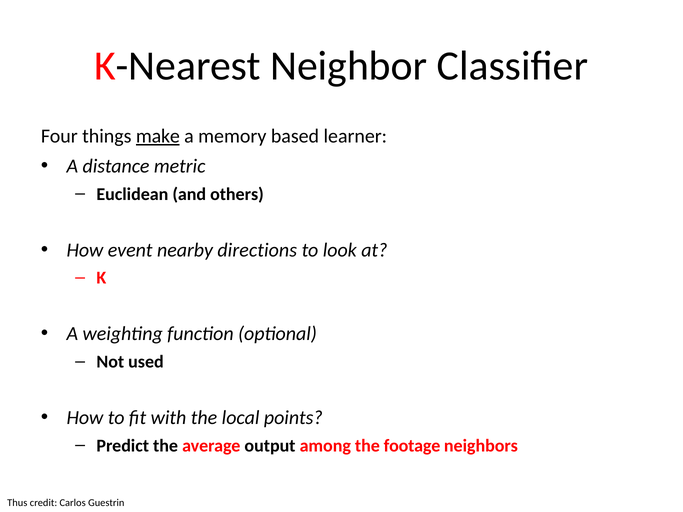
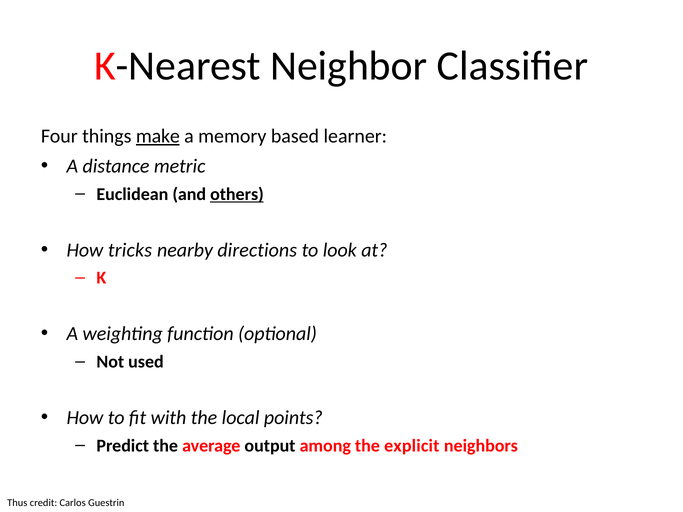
others underline: none -> present
event: event -> tricks
footage: footage -> explicit
